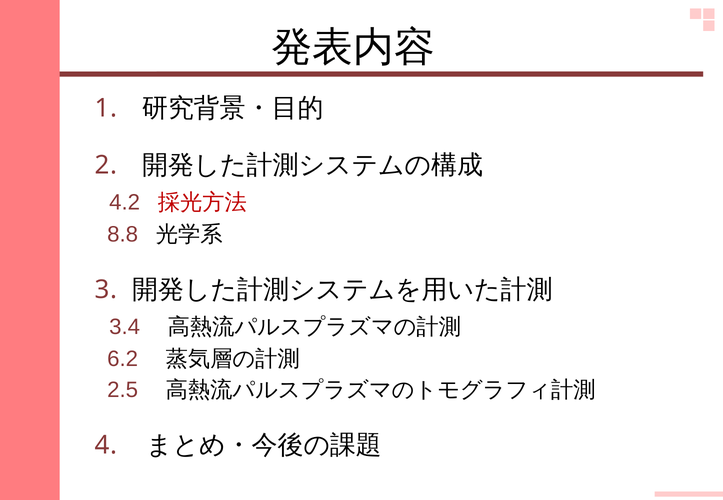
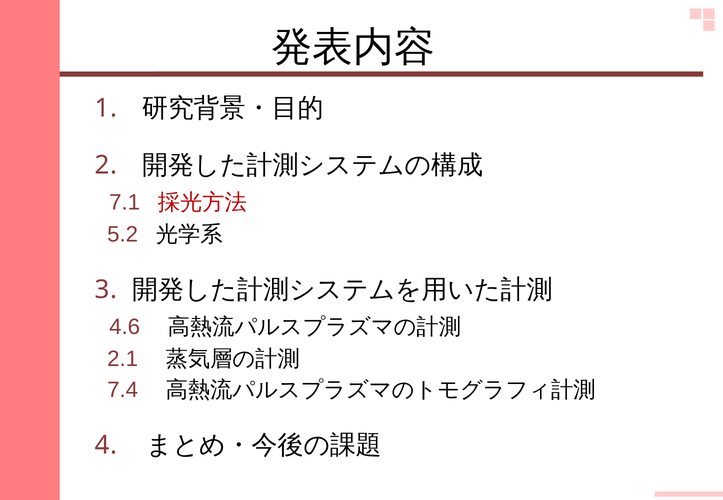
4.2: 4.2 -> 7.1
8.8: 8.8 -> 5.2
3.4: 3.4 -> 4.6
6.2: 6.2 -> 2.1
2.5: 2.5 -> 7.4
